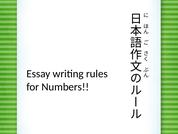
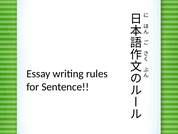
Numbers: Numbers -> Sentence
